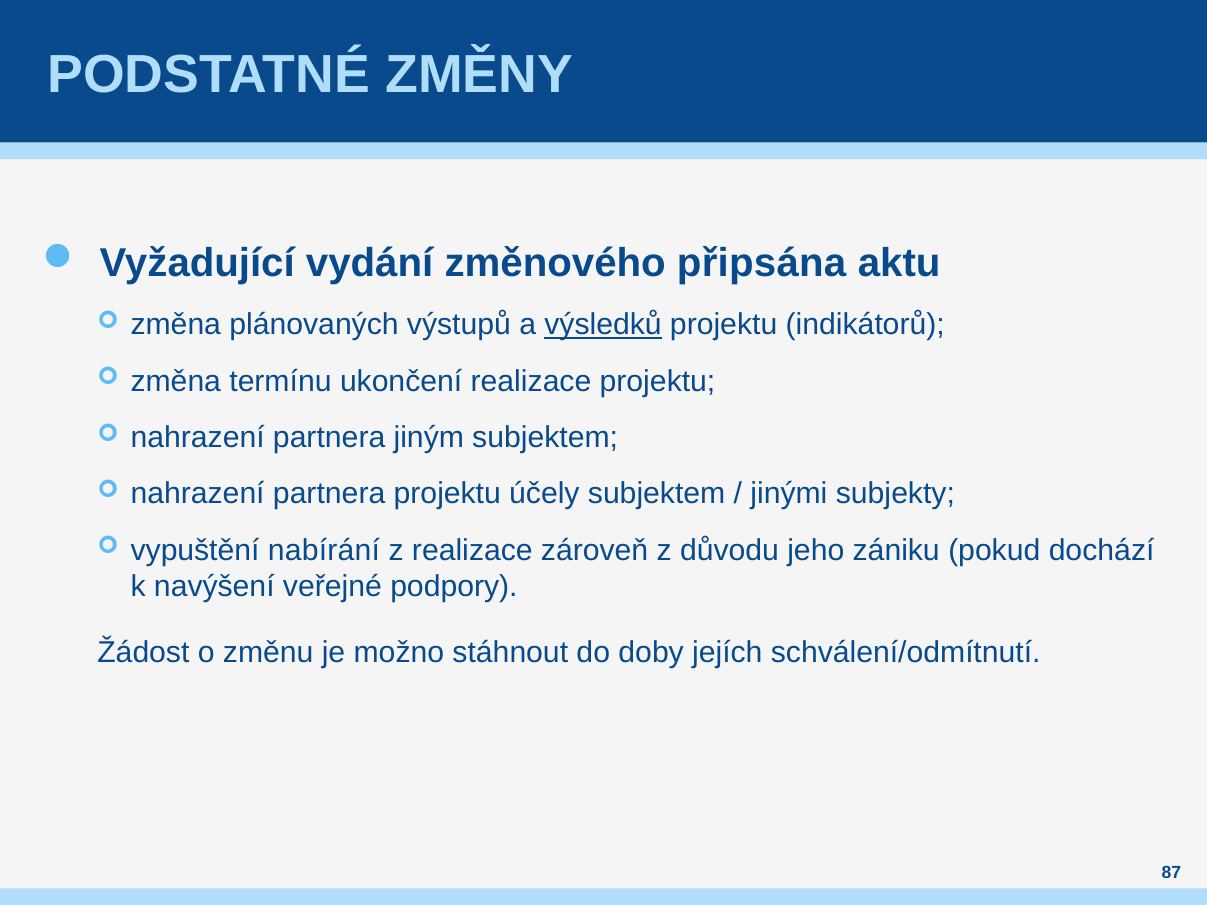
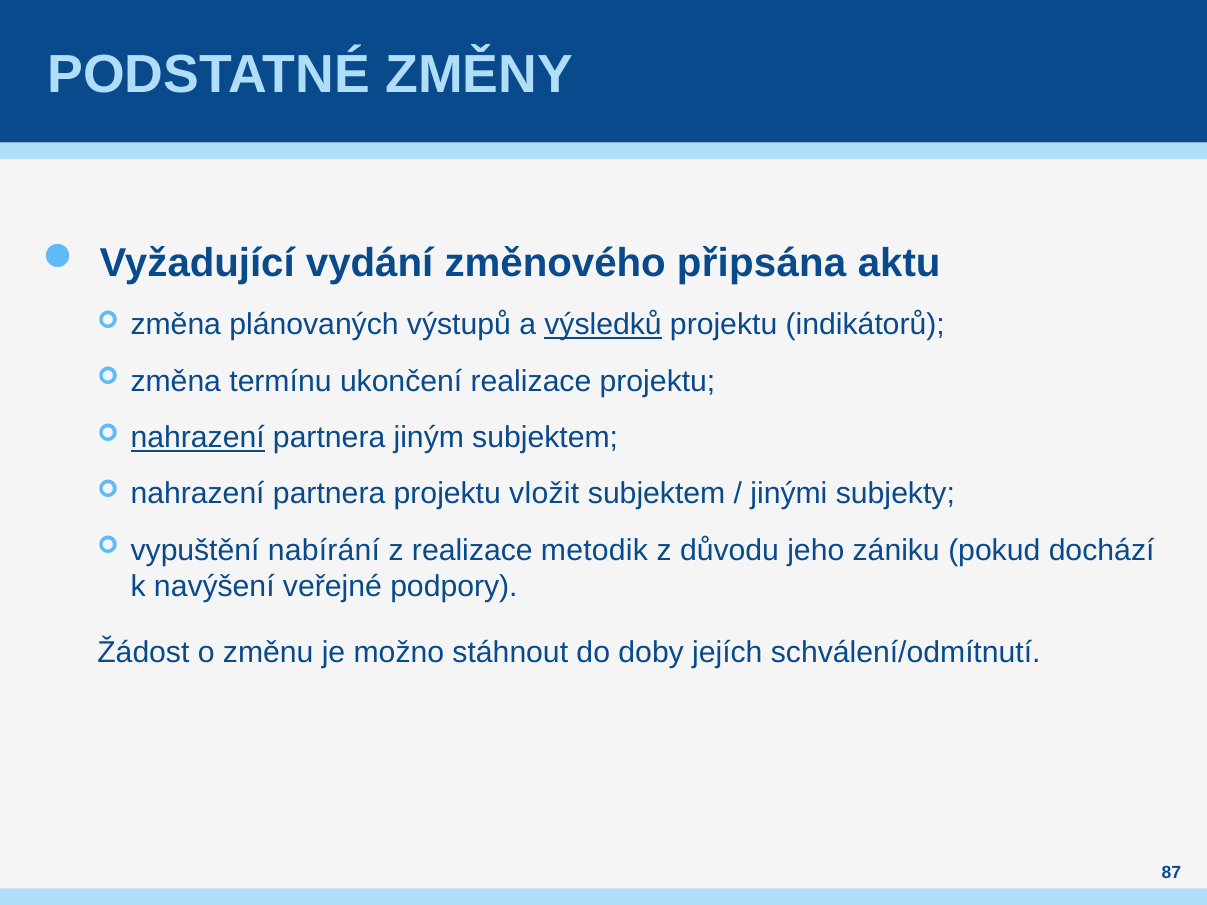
nahrazení at (198, 438) underline: none -> present
účely: účely -> vložit
zároveň: zároveň -> metodik
